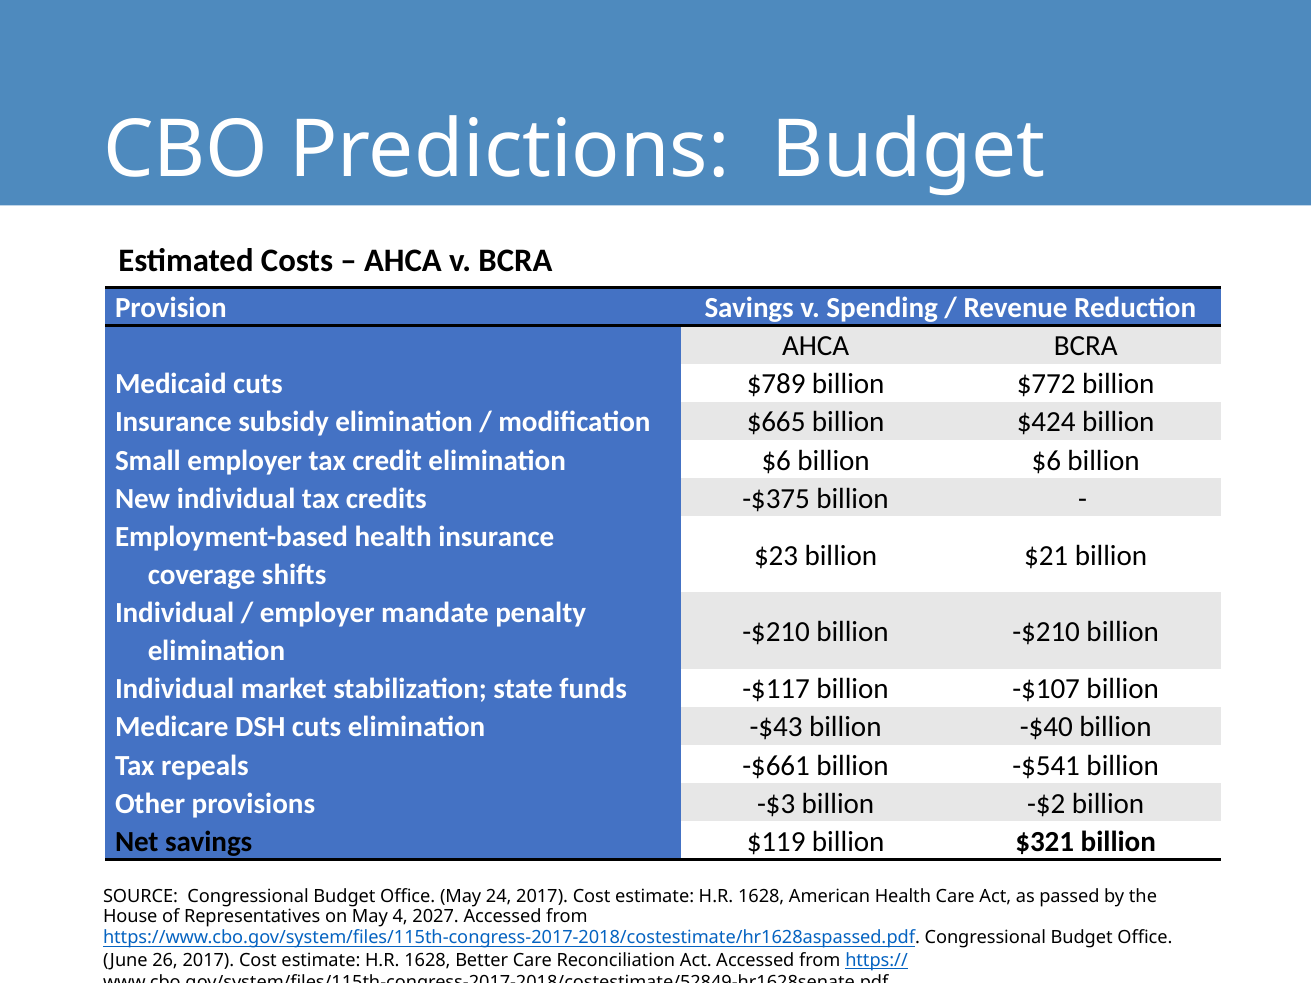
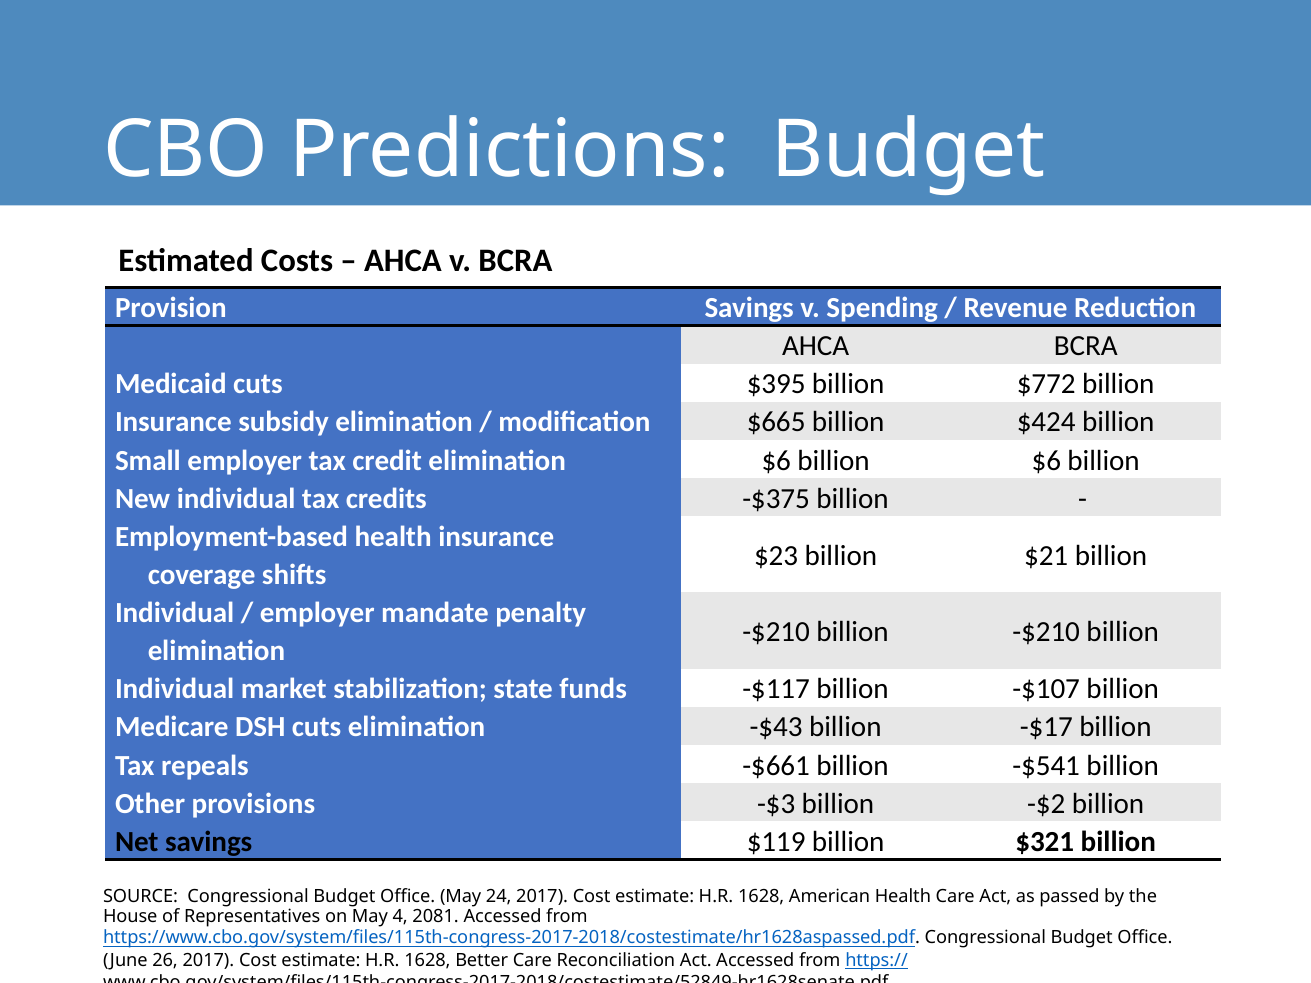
$789: $789 -> $395
-$40: -$40 -> -$17
2027: 2027 -> 2081
